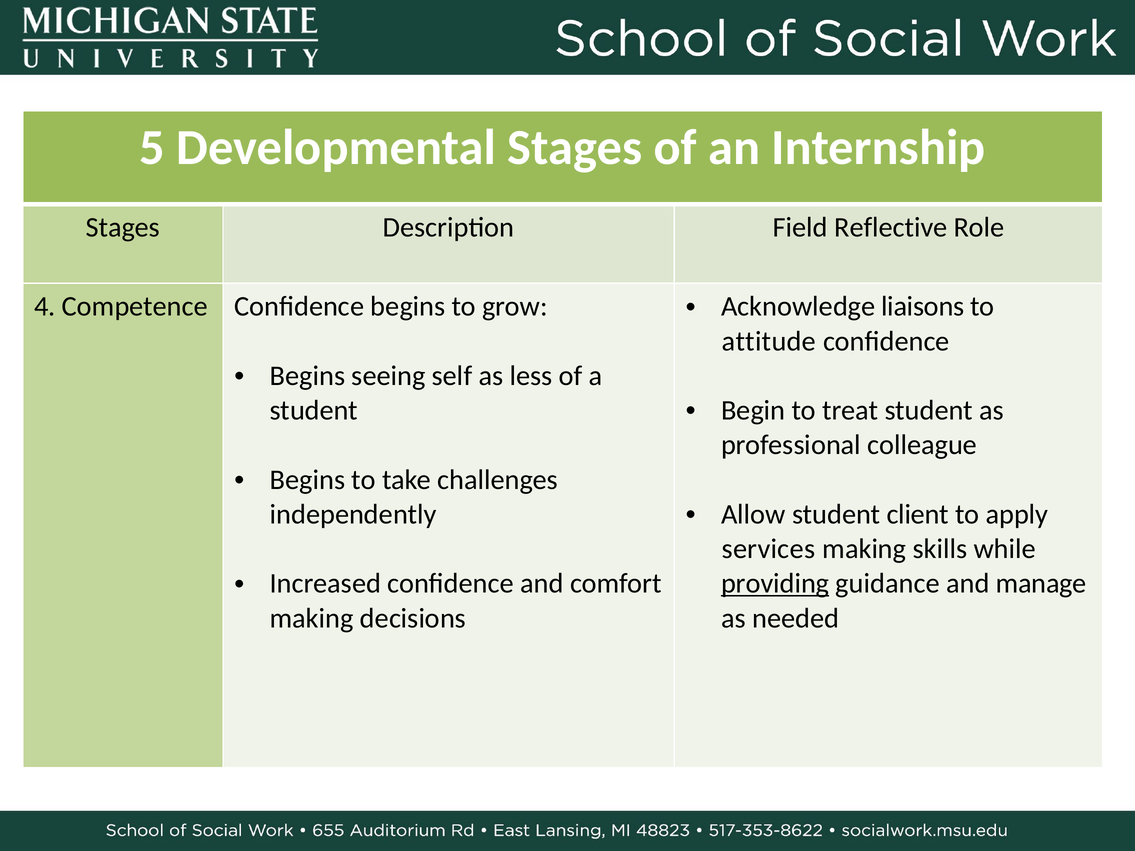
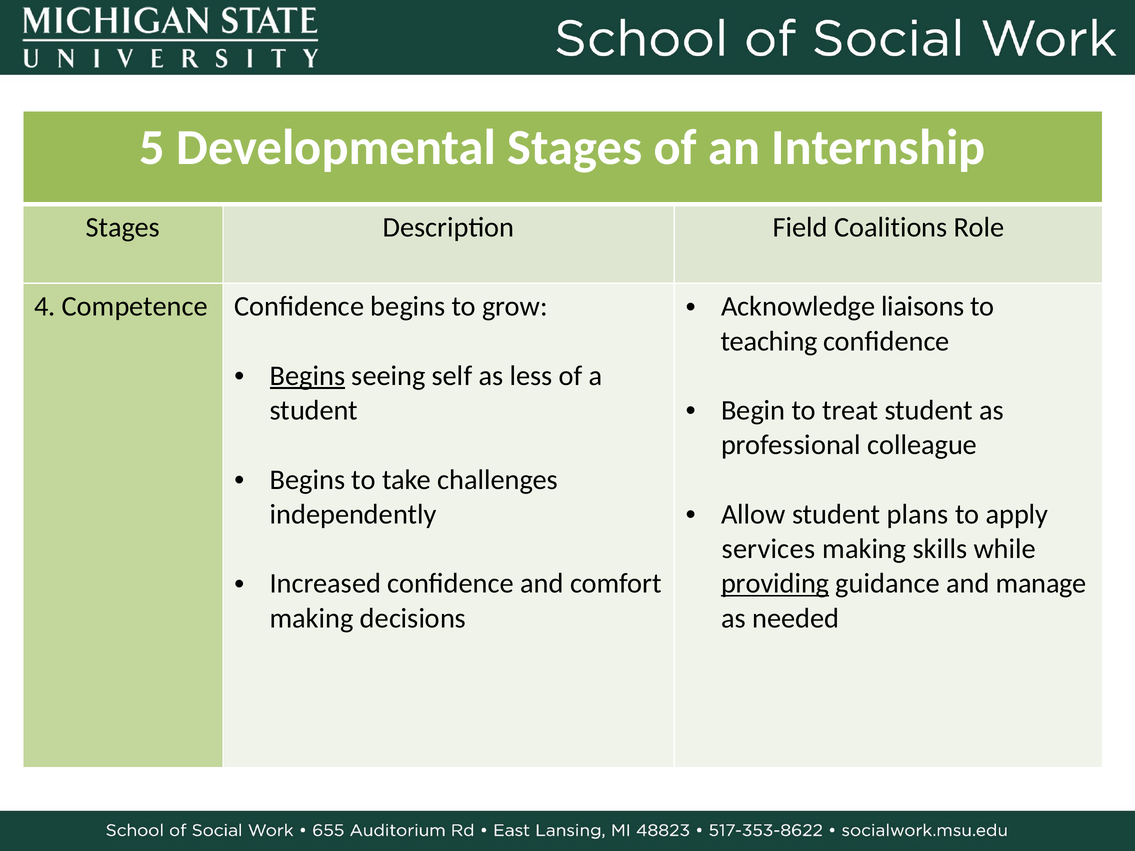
Reflective: Reflective -> Coalitions
attitude: attitude -> teaching
Begins at (307, 376) underline: none -> present
client: client -> plans
